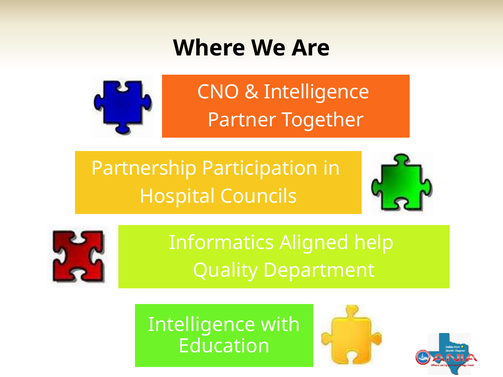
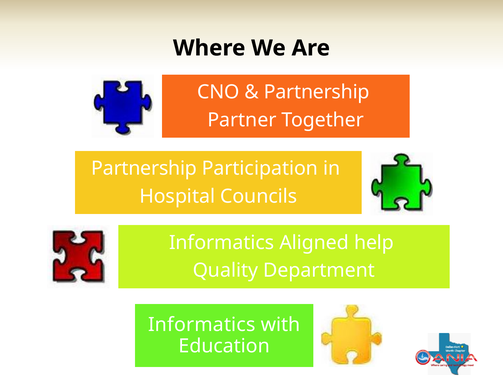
Intelligence at (317, 92): Intelligence -> Partnership
Intelligence at (202, 325): Intelligence -> Informatics
